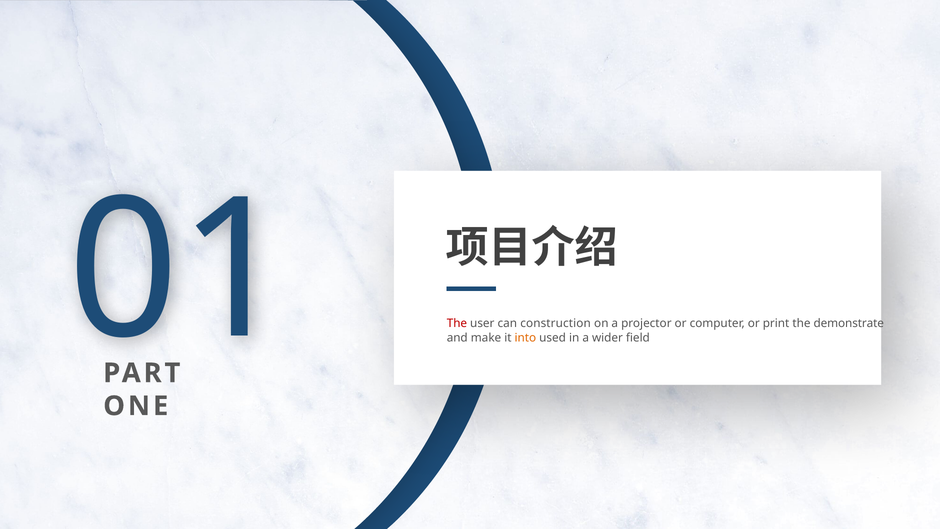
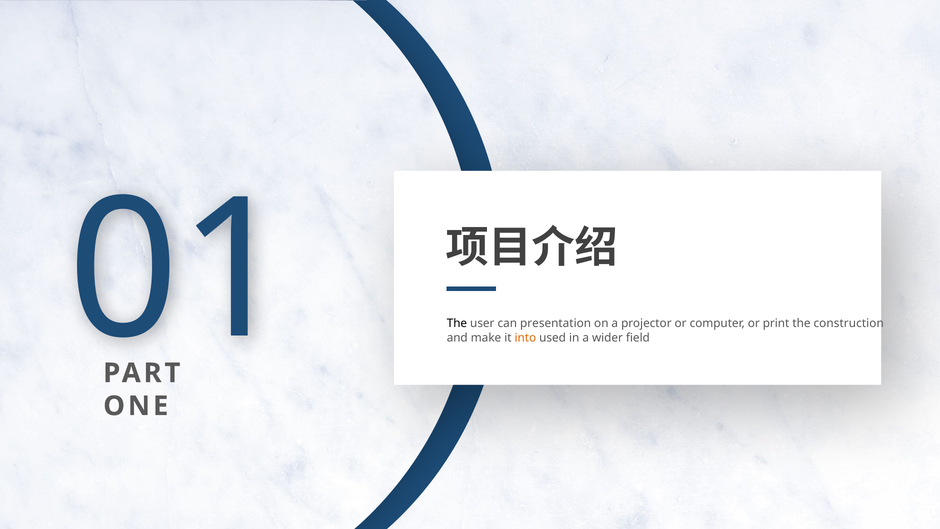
The at (457, 323) colour: red -> black
construction: construction -> presentation
demonstrate: demonstrate -> construction
